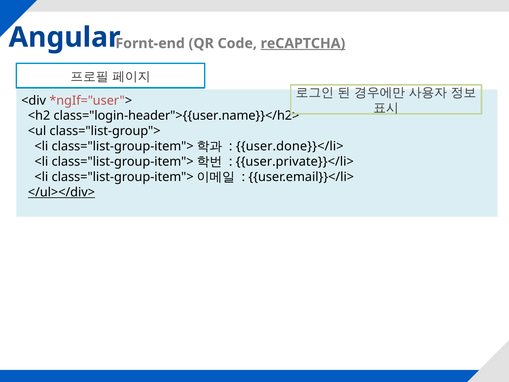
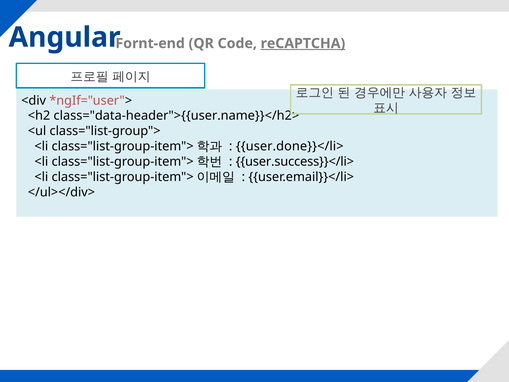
class="login-header">{{user.name}}</h2>: class="login-header">{{user.name}}</h2> -> class="data-header">{{user.name}}</h2>
user.private}}</li>: user.private}}</li> -> user.success}}</li>
</ul></div> underline: present -> none
